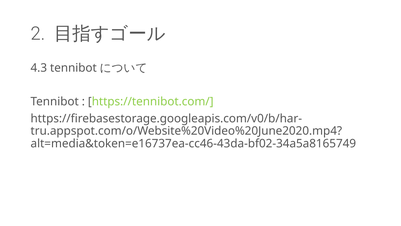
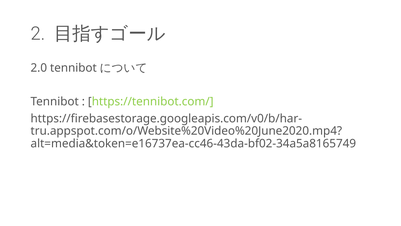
4.3: 4.3 -> 2.0
